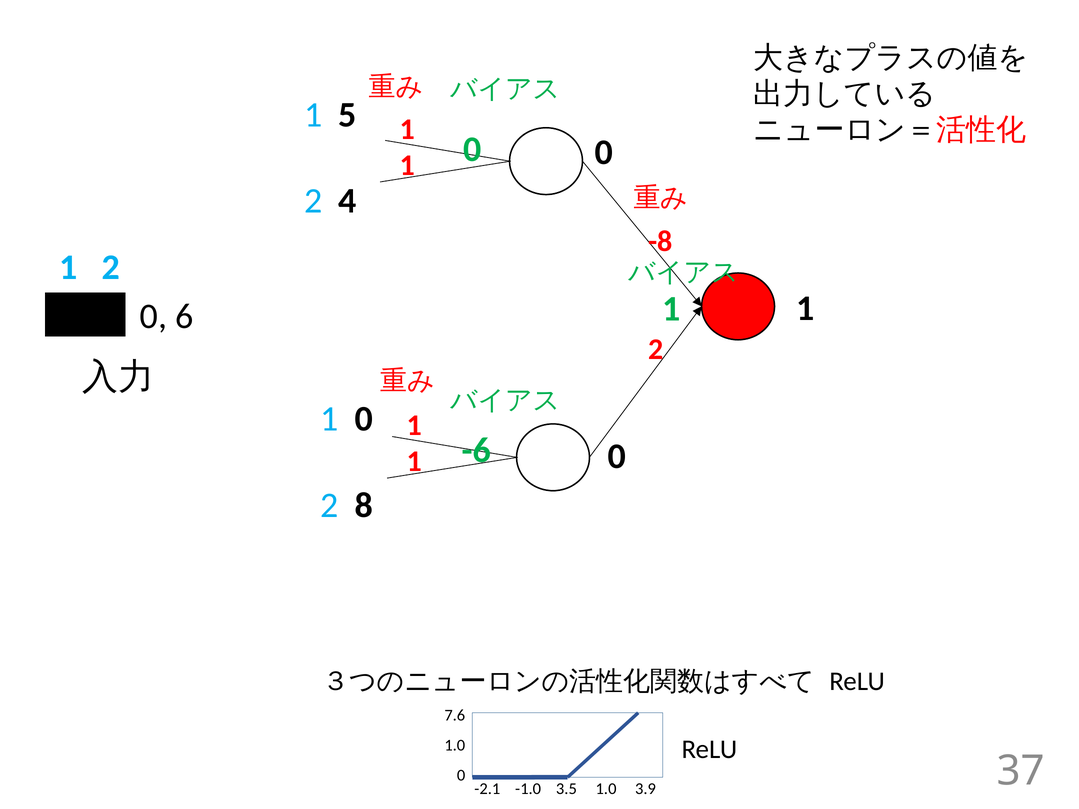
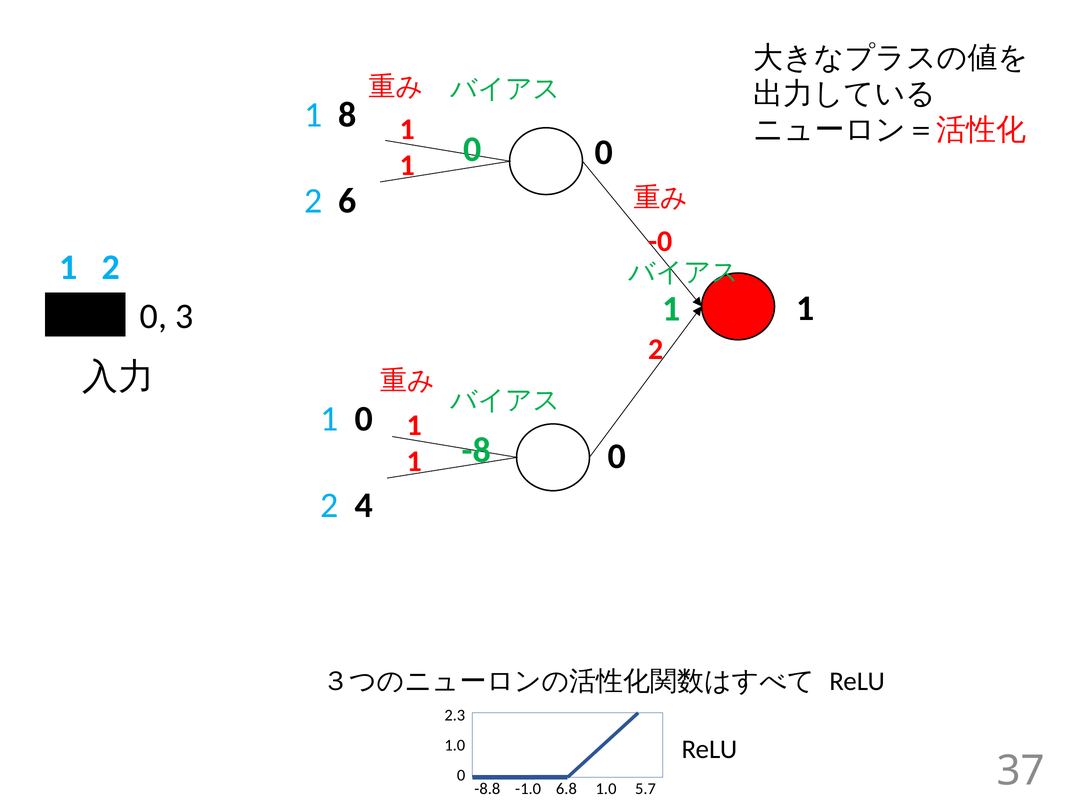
5: 5 -> 8
4: 4 -> 6
-8: -8 -> -0
6: 6 -> 3
-6: -6 -> -8
8: 8 -> 4
7.6: 7.6 -> 2.3
-2.1: -2.1 -> -8.8
3.5: 3.5 -> 6.8
3.9: 3.9 -> 5.7
